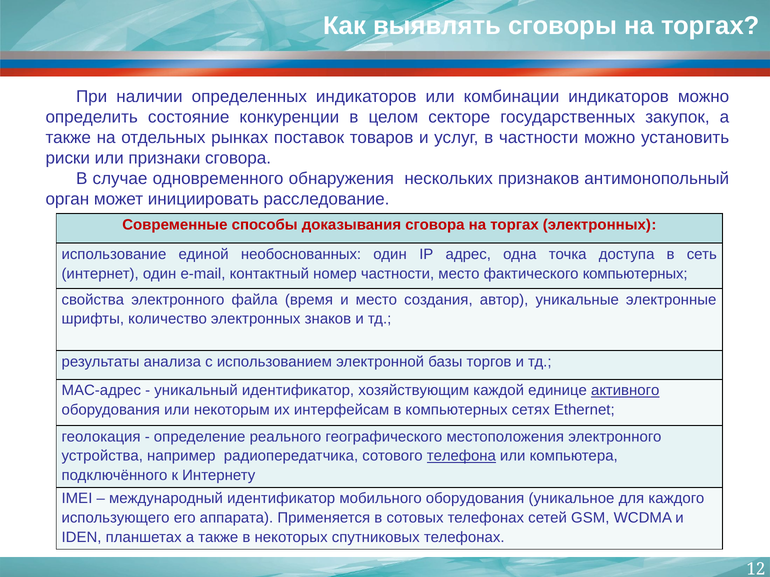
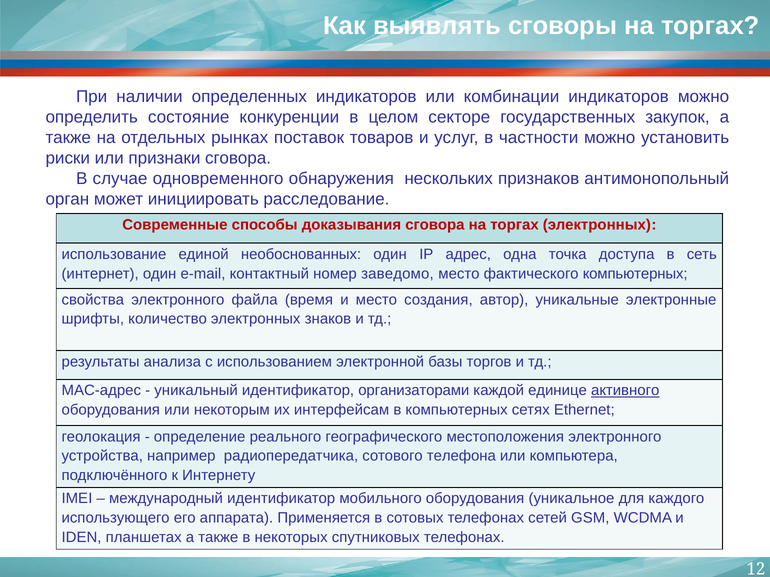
номер частности: частности -> заведомо
хозяйствующим: хозяйствующим -> организаторами
телефона underline: present -> none
